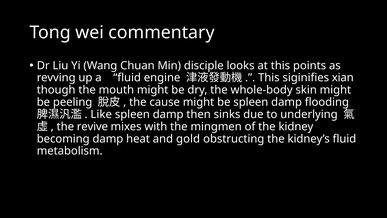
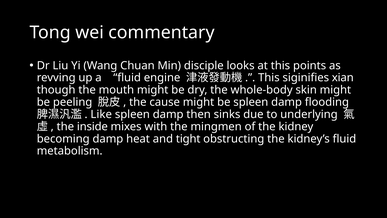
revive: revive -> inside
gold: gold -> tight
